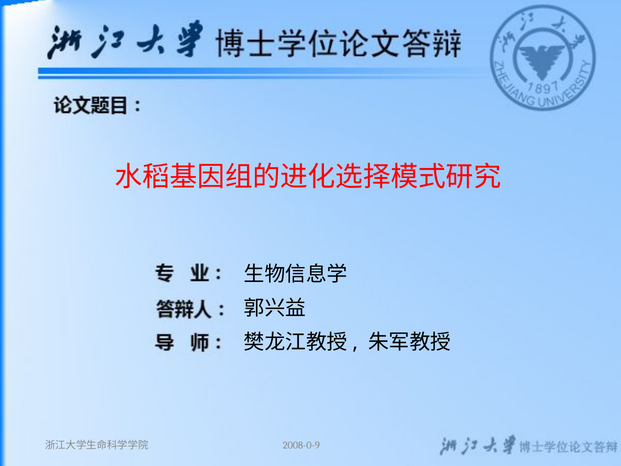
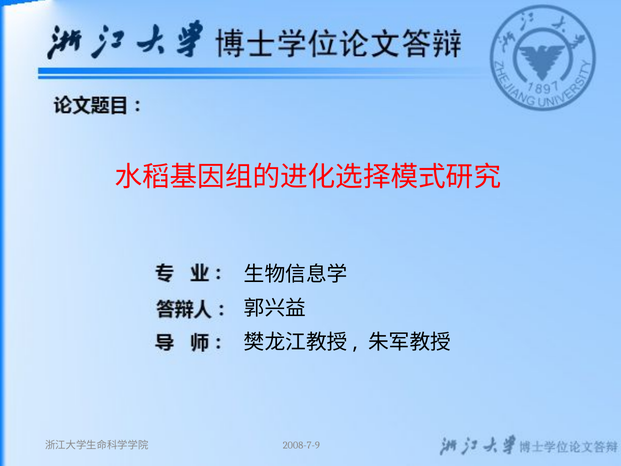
2008-0-9: 2008-0-9 -> 2008-7-9
